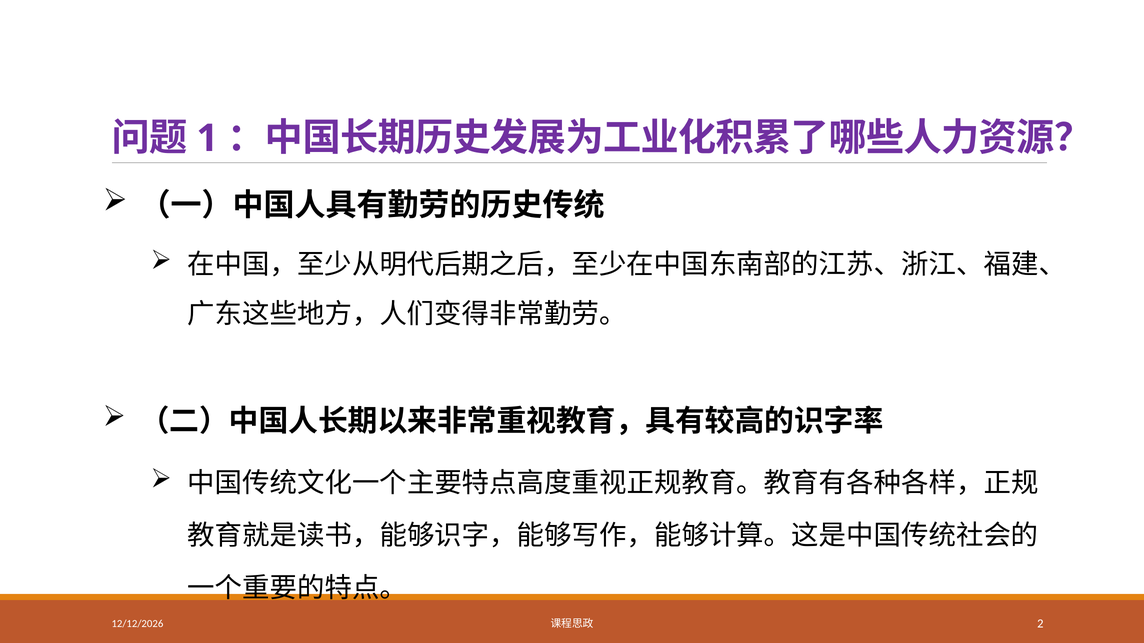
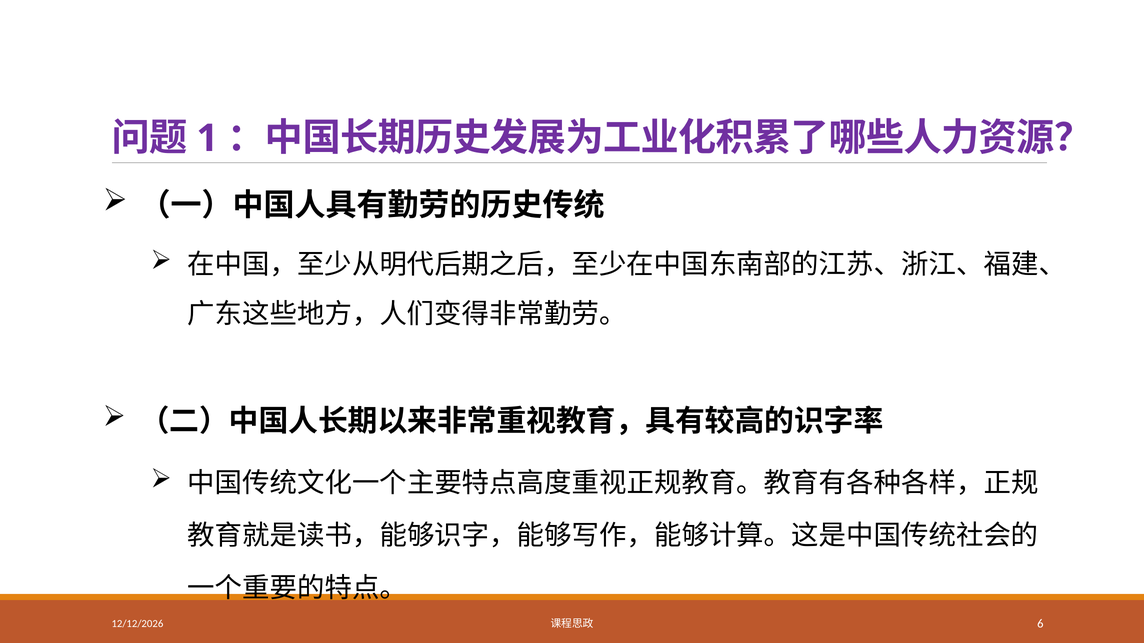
2: 2 -> 6
